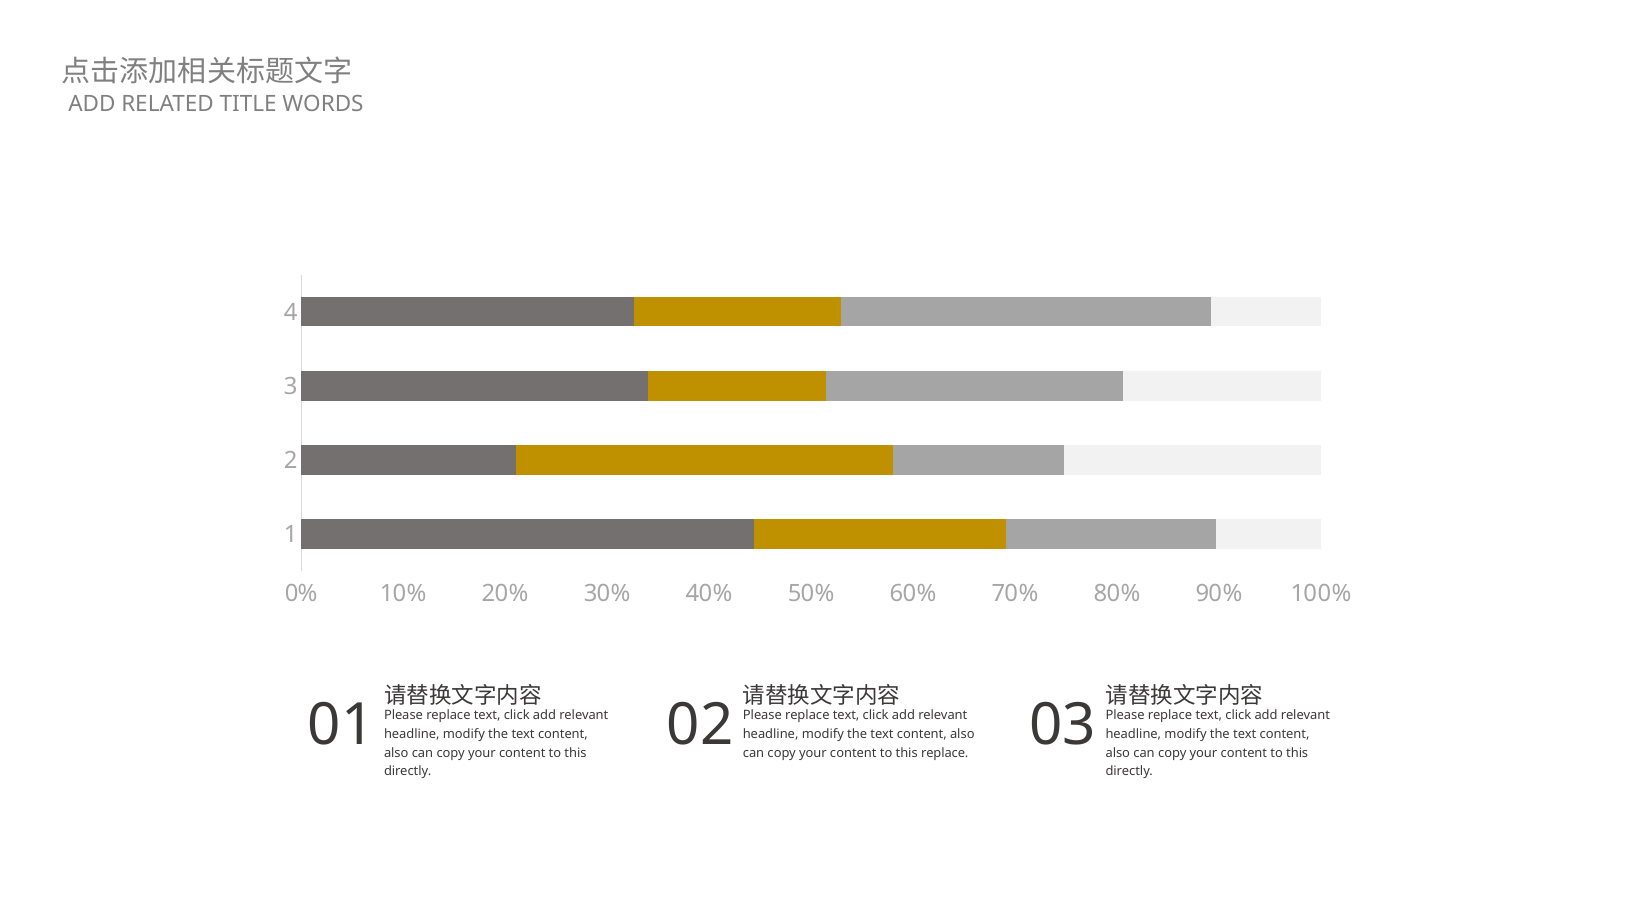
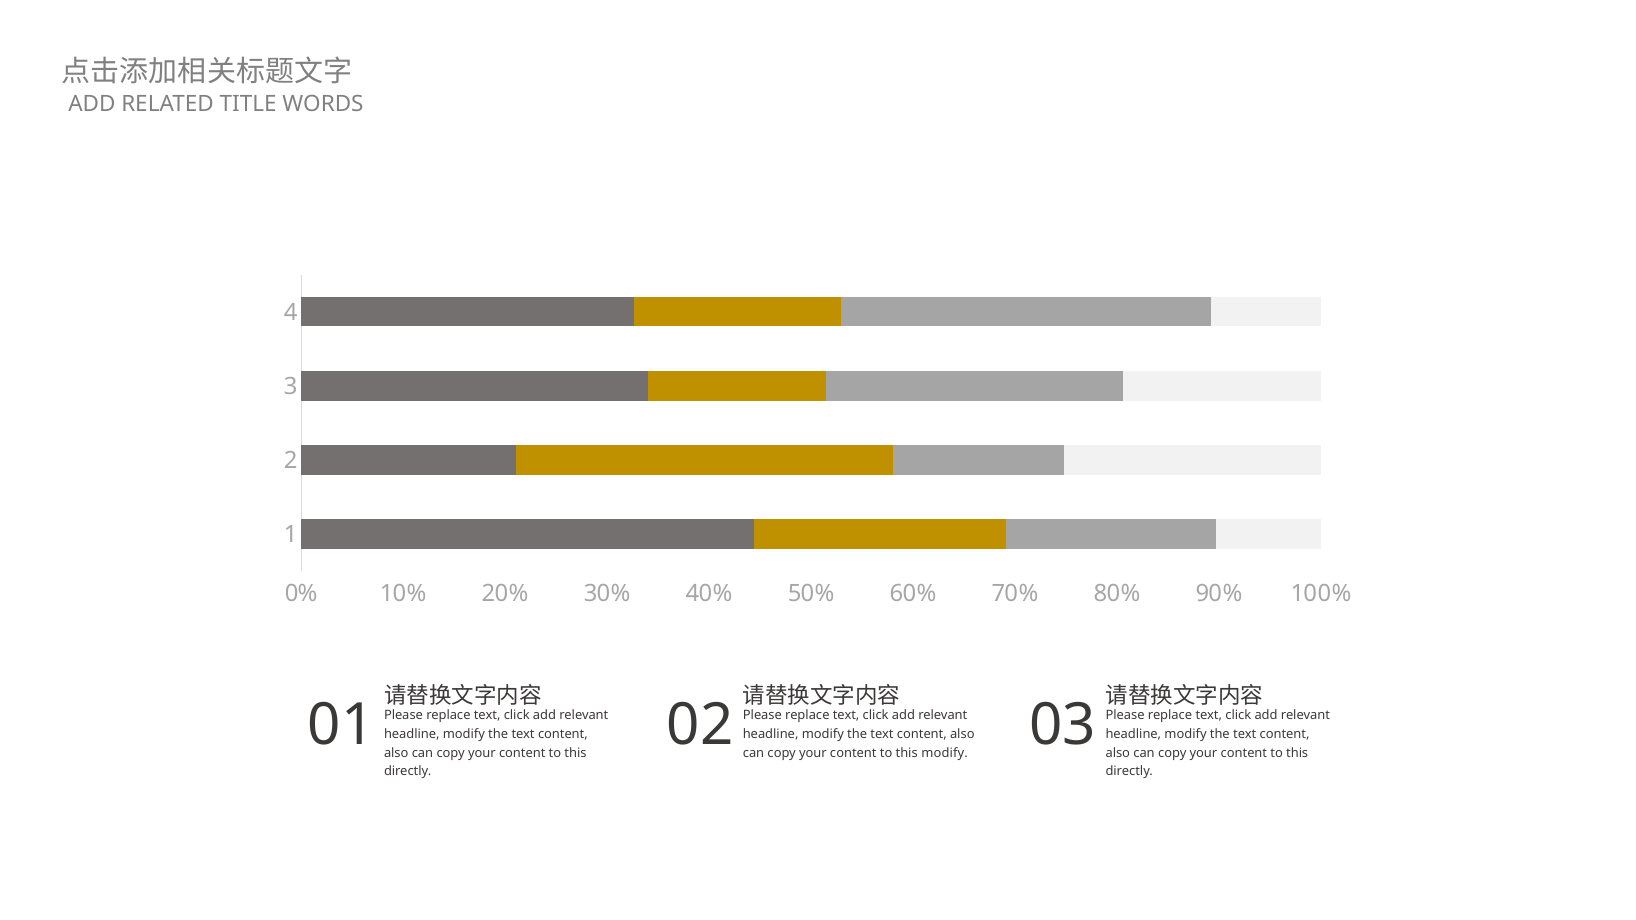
this replace: replace -> modify
